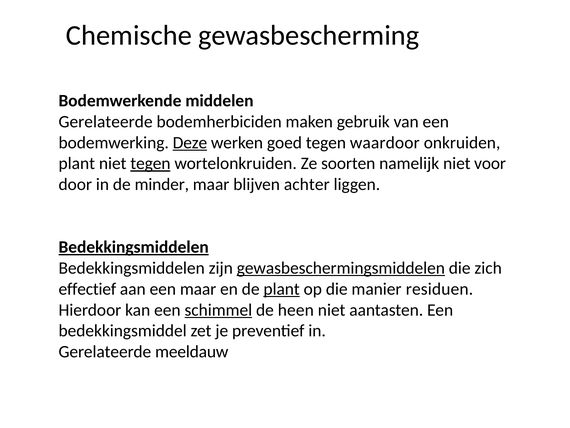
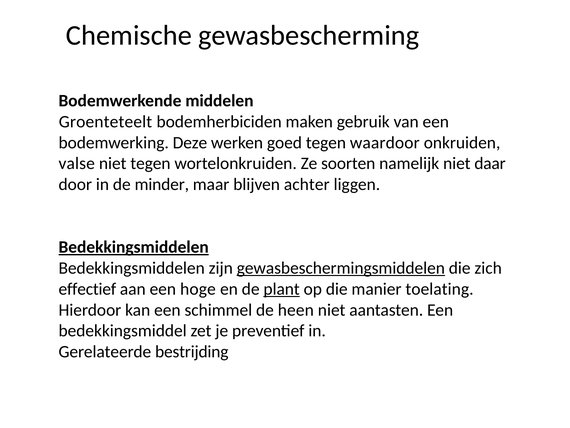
Gerelateerde at (106, 122): Gerelateerde -> Groenteteelt
Deze underline: present -> none
plant at (77, 163): plant -> valse
tegen at (150, 163) underline: present -> none
voor: voor -> daar
een maar: maar -> hoge
residuen: residuen -> toelating
schimmel underline: present -> none
meeldauw: meeldauw -> bestrijding
